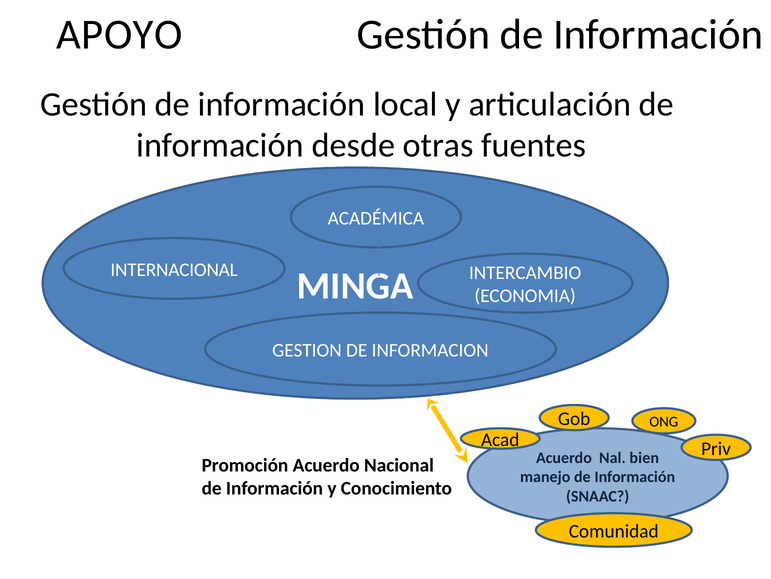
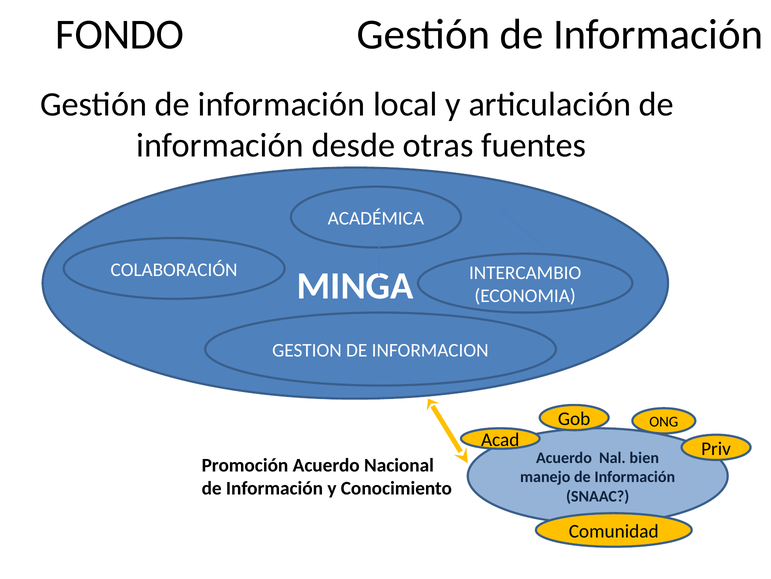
APOYO: APOYO -> FONDO
INTERNACIONAL: INTERNACIONAL -> COLABORACIÓN
